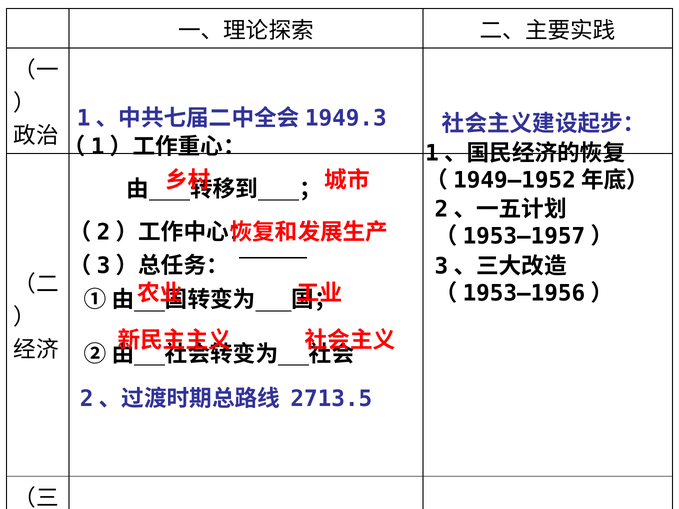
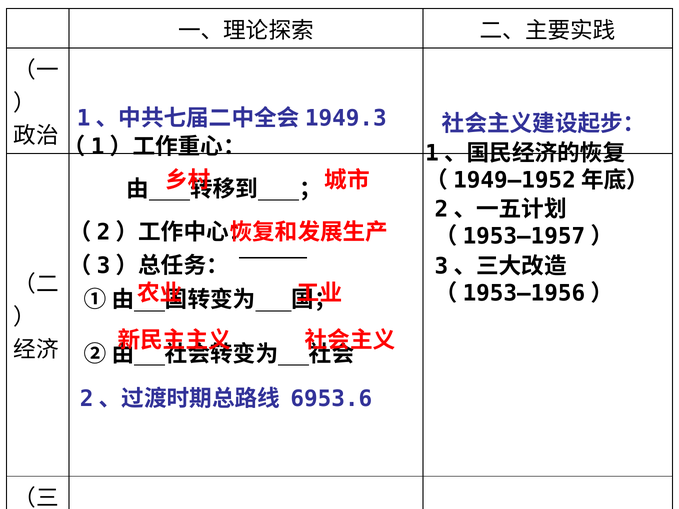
2713.5: 2713.5 -> 6953.6
